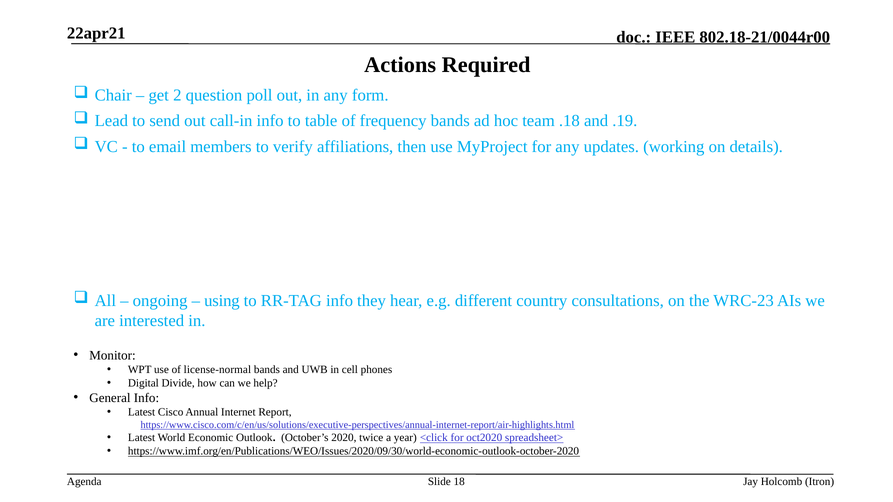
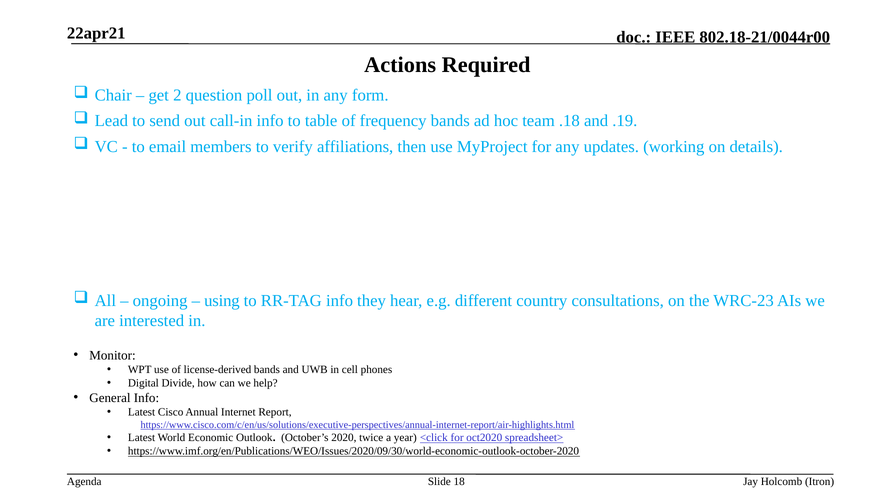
license-normal: license-normal -> license-derived
